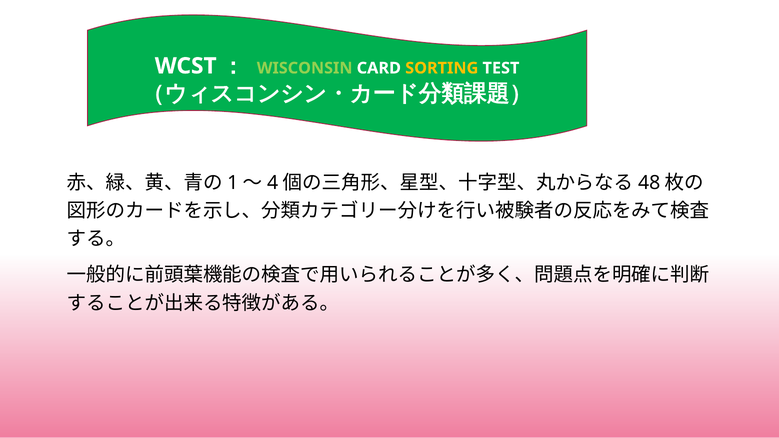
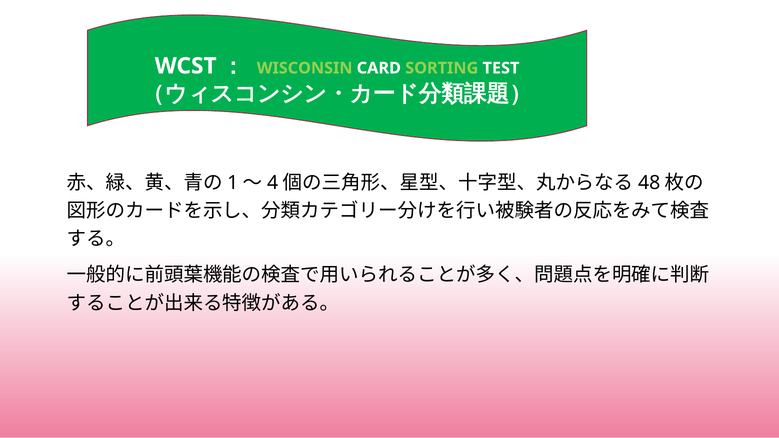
SORTING colour: yellow -> light green
